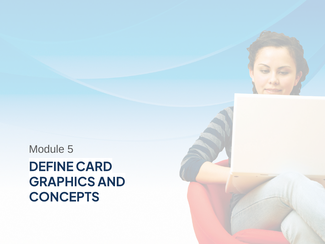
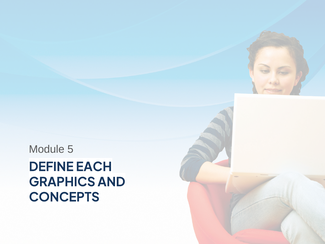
CARD: CARD -> EACH
